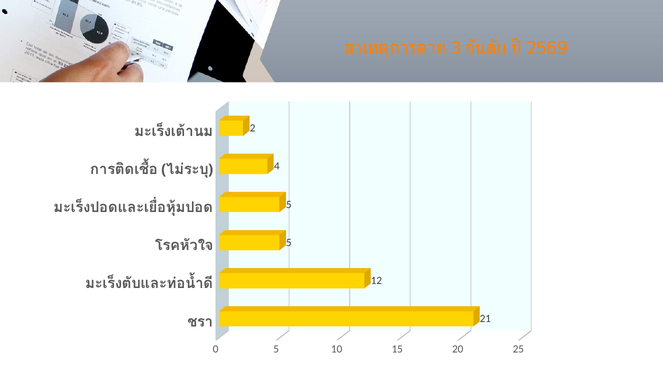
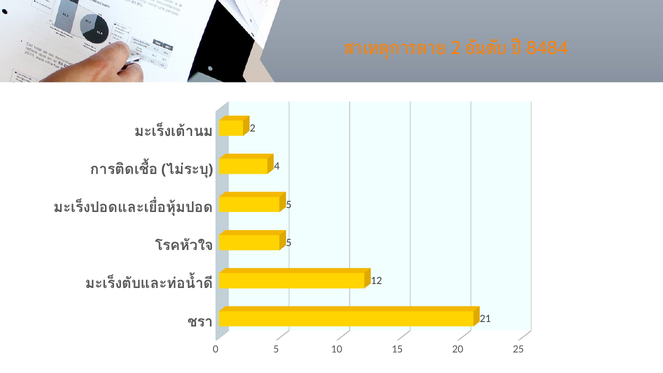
3 at (456, 48): 3 -> 2
2569: 2569 -> 8484
